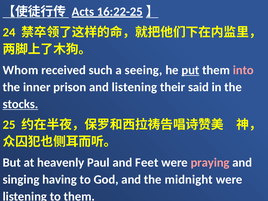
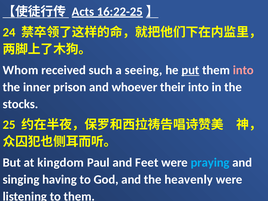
and listening: listening -> whoever
their said: said -> into
stocks underline: present -> none
heavenly: heavenly -> kingdom
praying colour: pink -> light blue
midnight: midnight -> heavenly
